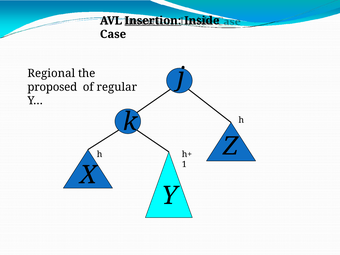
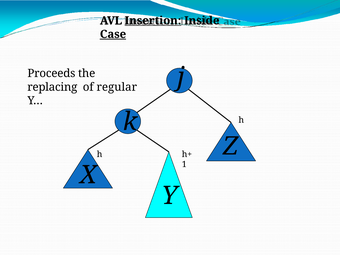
Case underline: none -> present
Regional: Regional -> Proceeds
proposed: proposed -> replacing
